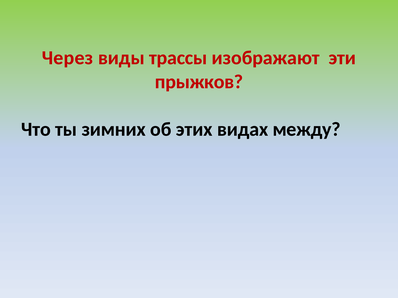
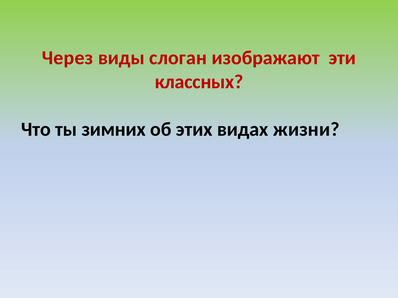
трассы: трассы -> слоган
прыжков: прыжков -> классных
между: между -> жизни
